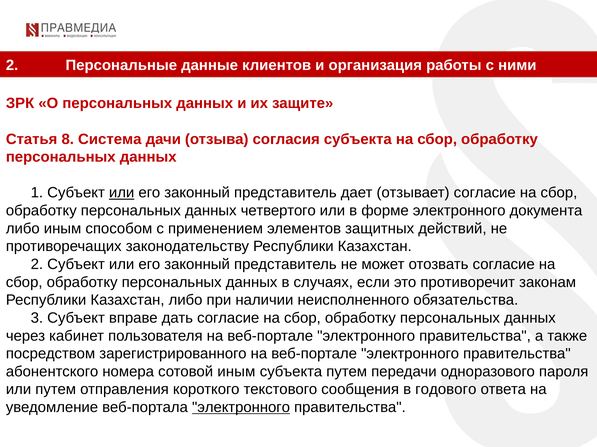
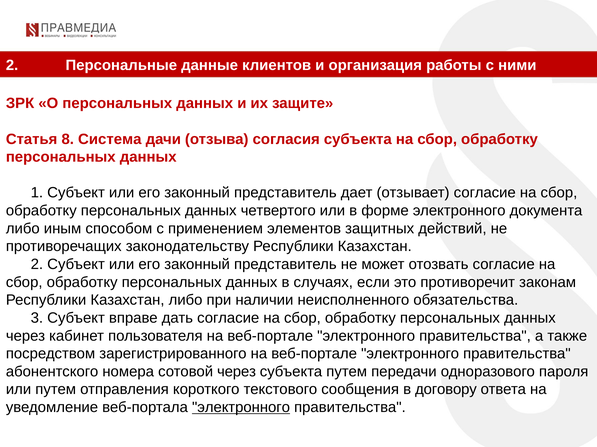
или at (122, 193) underline: present -> none
сотовой иным: иным -> через
годового: годового -> договору
